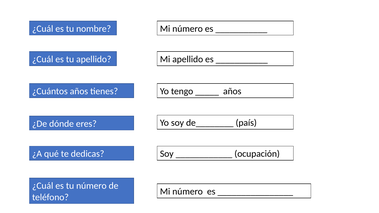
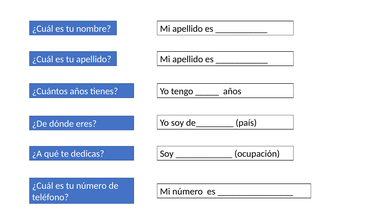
número at (188, 29): número -> apellido
